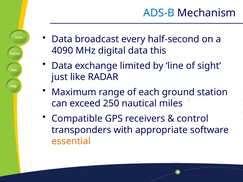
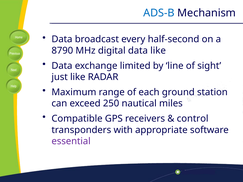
4090: 4090 -> 8790
data this: this -> like
essential colour: orange -> purple
